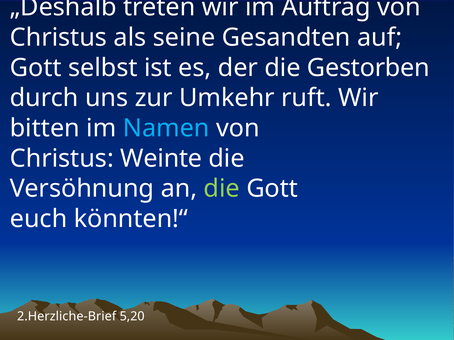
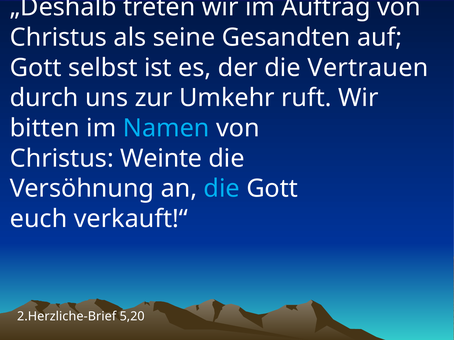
Gestorben: Gestorben -> Vertrauen
die at (222, 189) colour: light green -> light blue
könnten!“: könnten!“ -> verkauft!“
